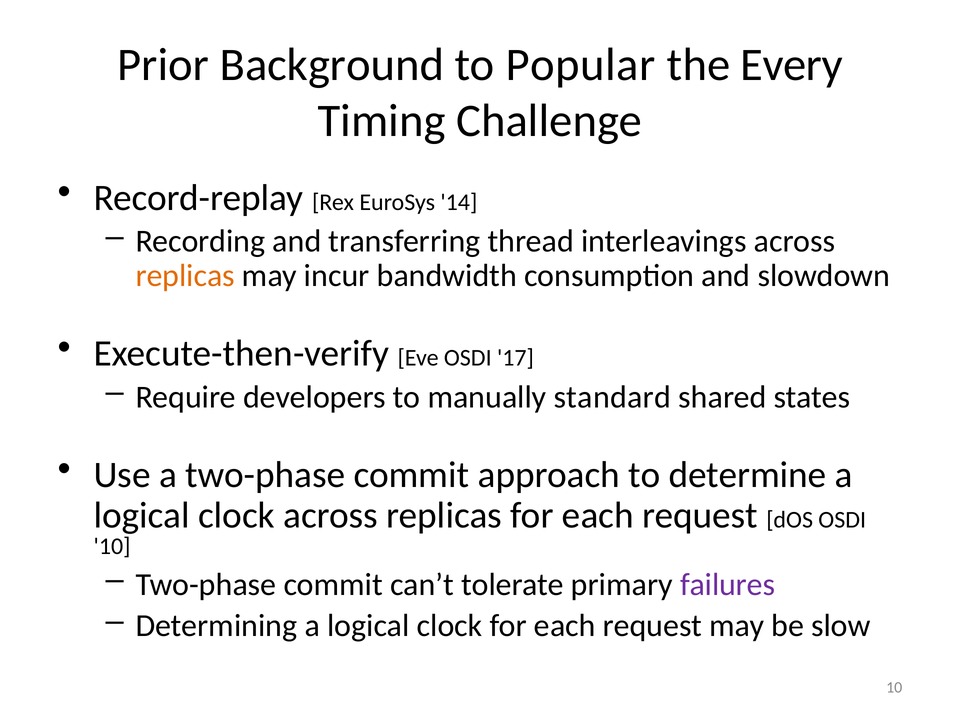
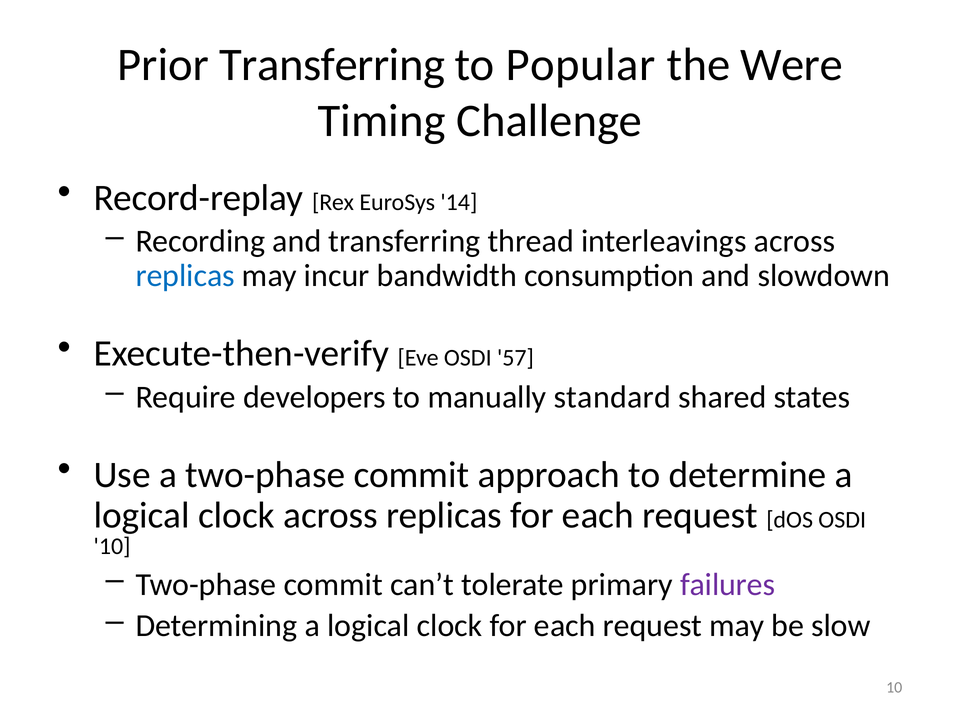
Prior Background: Background -> Transferring
Every: Every -> Were
replicas at (185, 276) colour: orange -> blue
17: 17 -> 57
